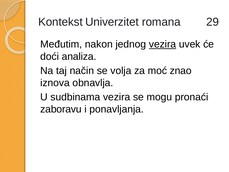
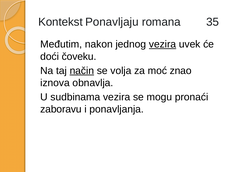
Univerzitet: Univerzitet -> Ponavljaju
29: 29 -> 35
analiza: analiza -> čoveku
način underline: none -> present
